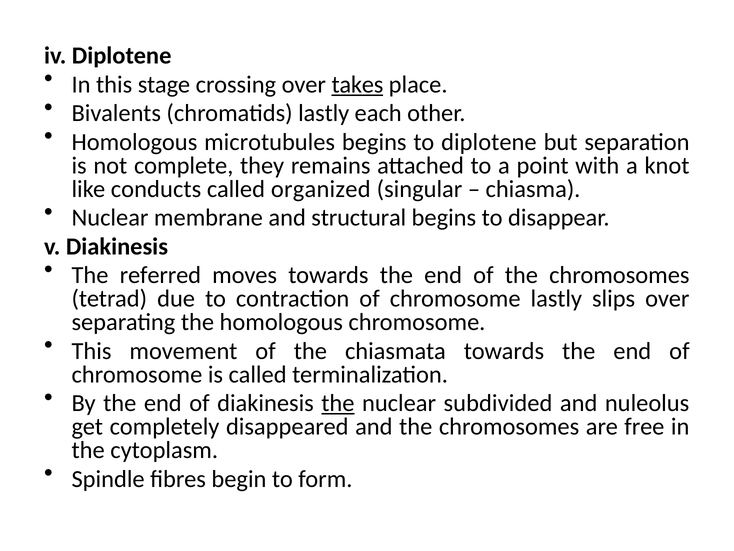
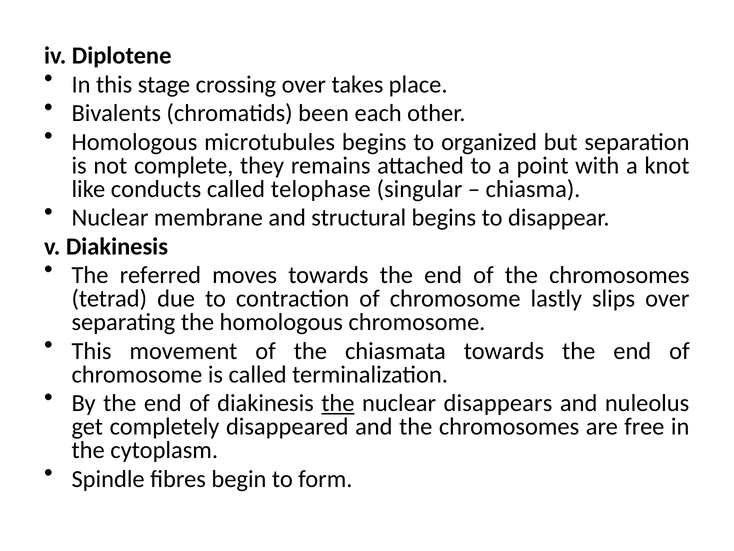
takes underline: present -> none
chromatids lastly: lastly -> been
to diplotene: diplotene -> organized
organized: organized -> telophase
subdivided: subdivided -> disappears
